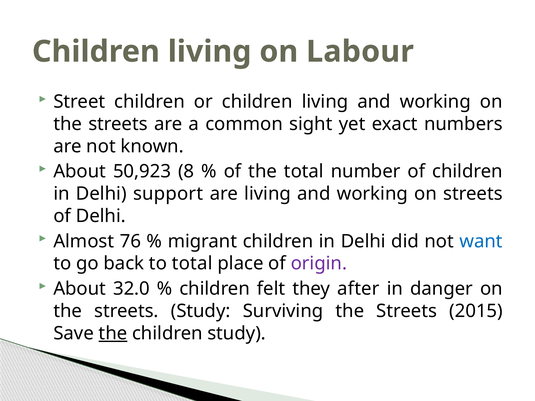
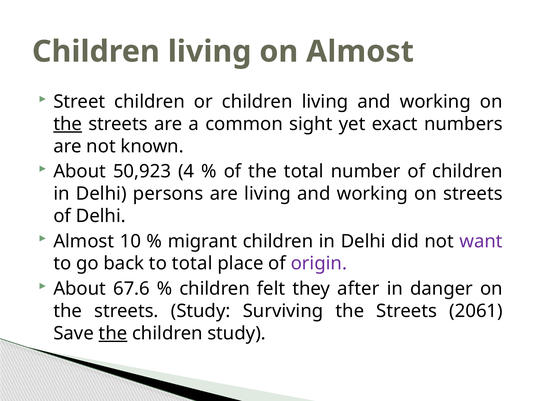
on Labour: Labour -> Almost
the at (68, 124) underline: none -> present
8: 8 -> 4
support: support -> persons
76: 76 -> 10
want colour: blue -> purple
32.0: 32.0 -> 67.6
2015: 2015 -> 2061
